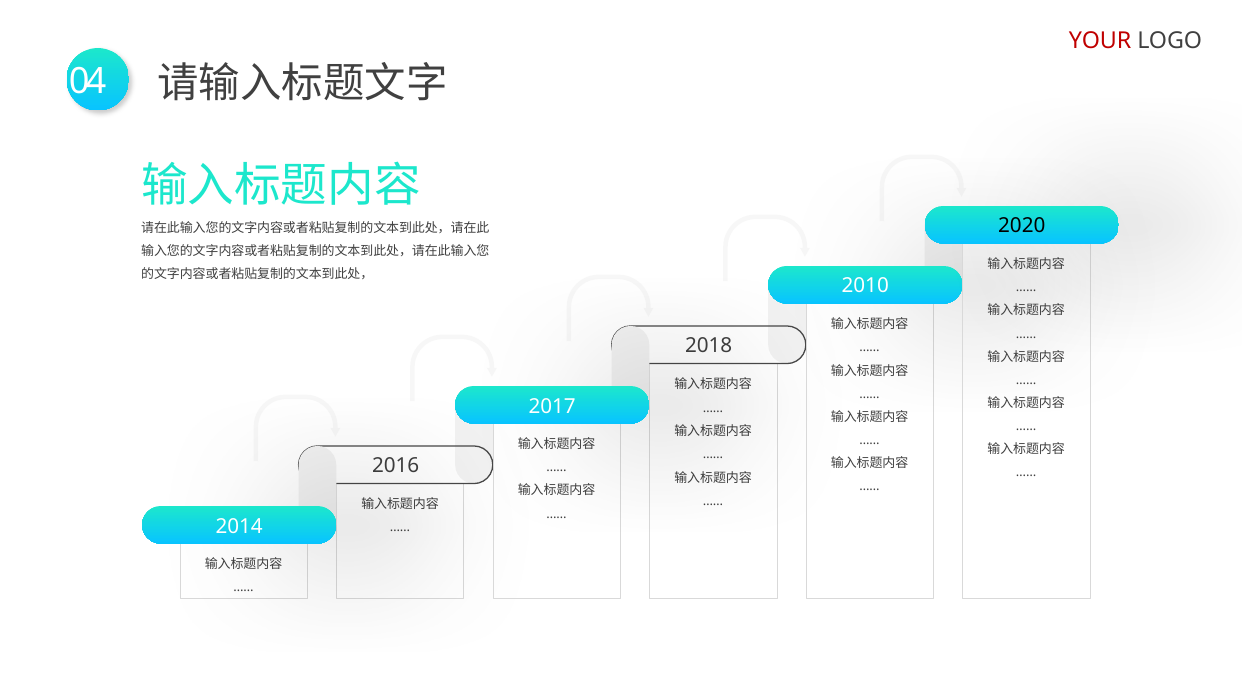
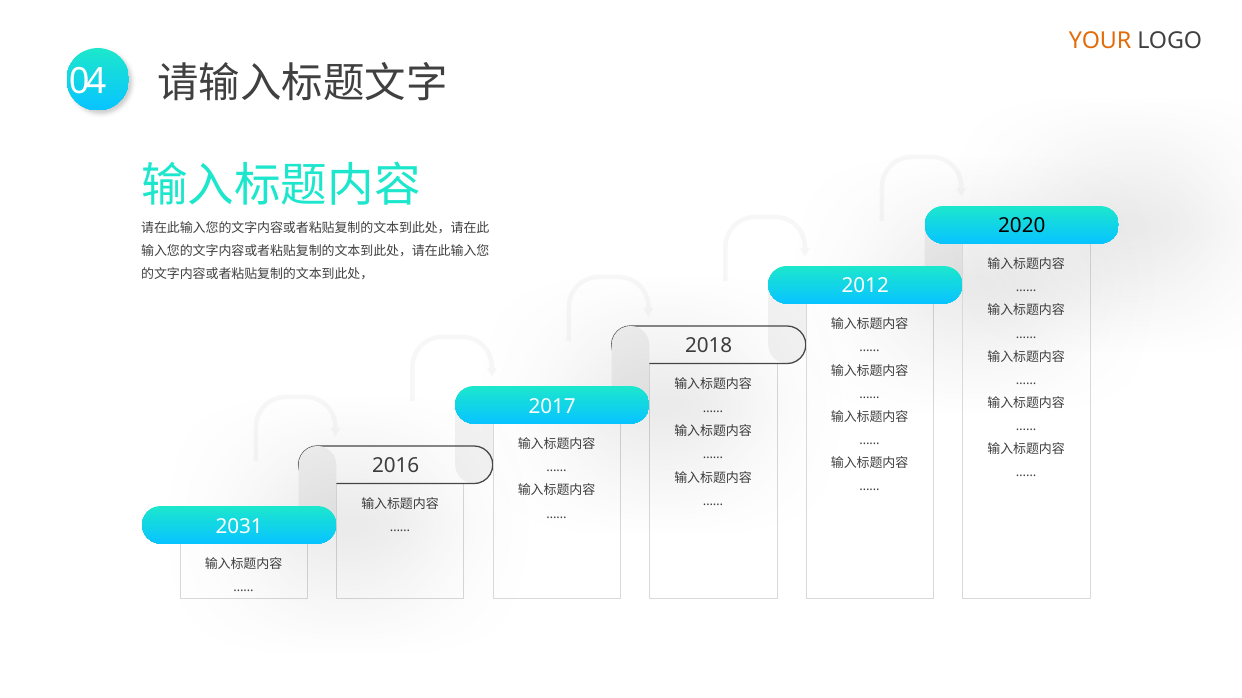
YOUR colour: red -> orange
2010: 2010 -> 2012
2014: 2014 -> 2031
